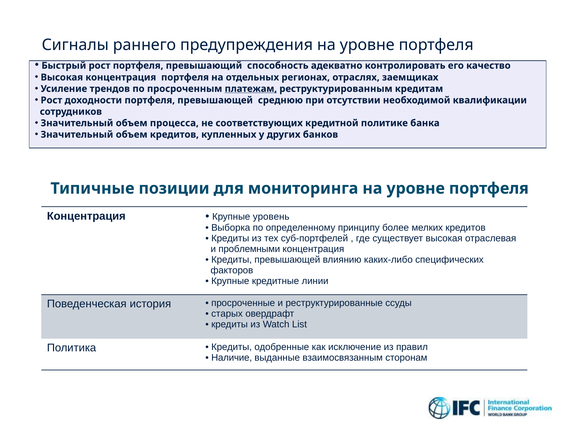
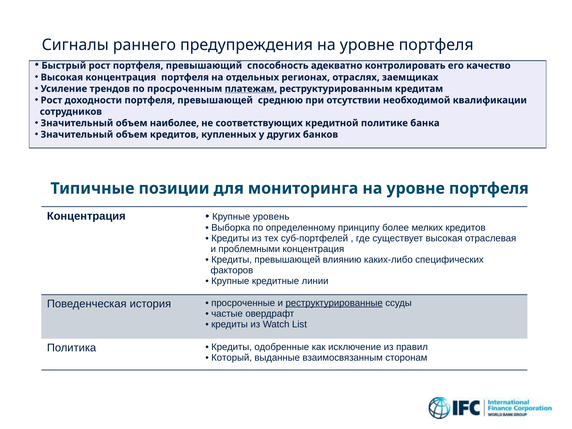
процесса: процесса -> наиболее
реструктурированные underline: none -> present
старых: старых -> частые
Наличие: Наличие -> Который
